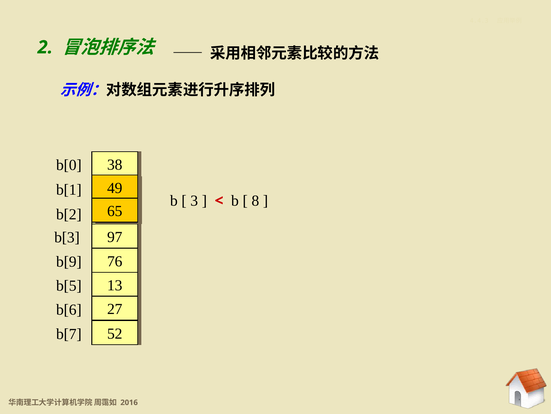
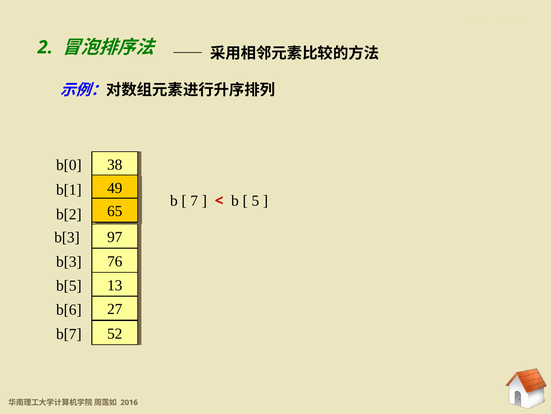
3: 3 -> 7
8: 8 -> 5
b[9 at (69, 261): b[9 -> b[3
